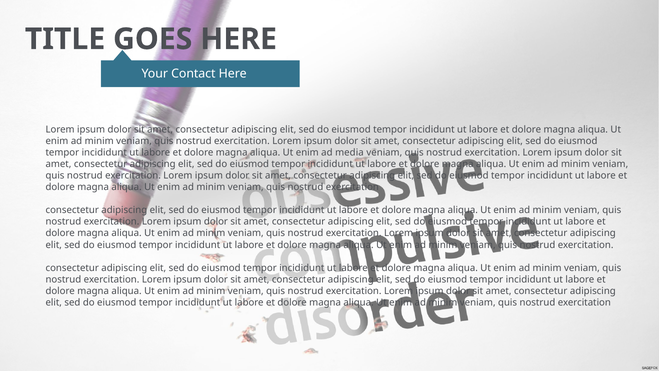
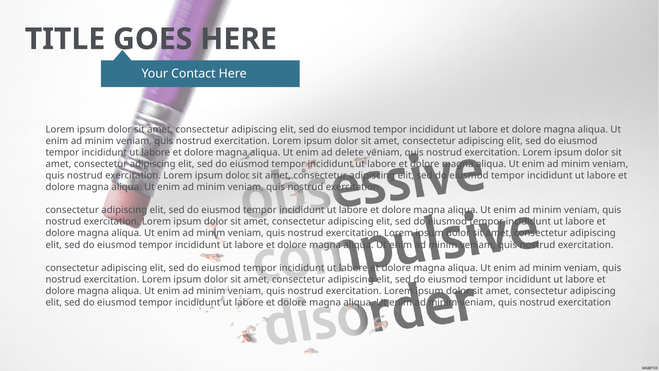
media: media -> delete
